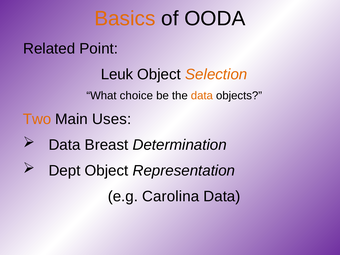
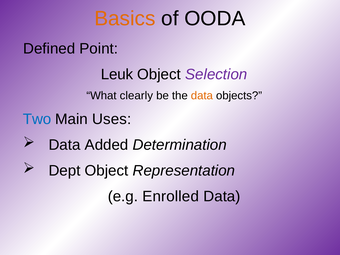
Related: Related -> Defined
Selection colour: orange -> purple
choice: choice -> clearly
Two colour: orange -> blue
Breast: Breast -> Added
Carolina: Carolina -> Enrolled
